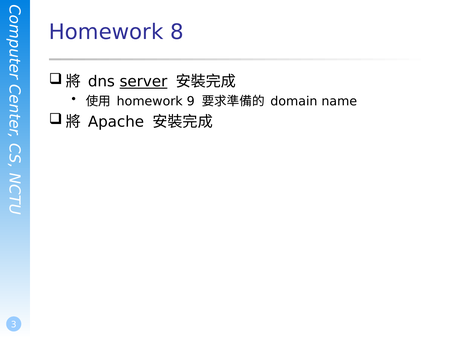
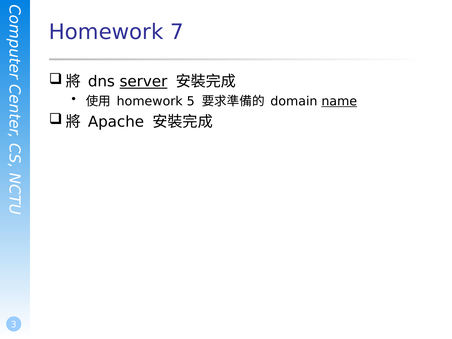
8: 8 -> 7
9: 9 -> 5
name underline: none -> present
